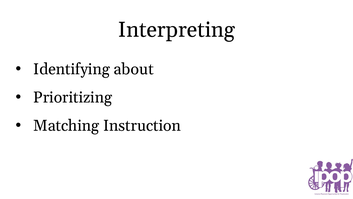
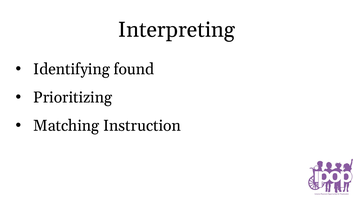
about: about -> found
